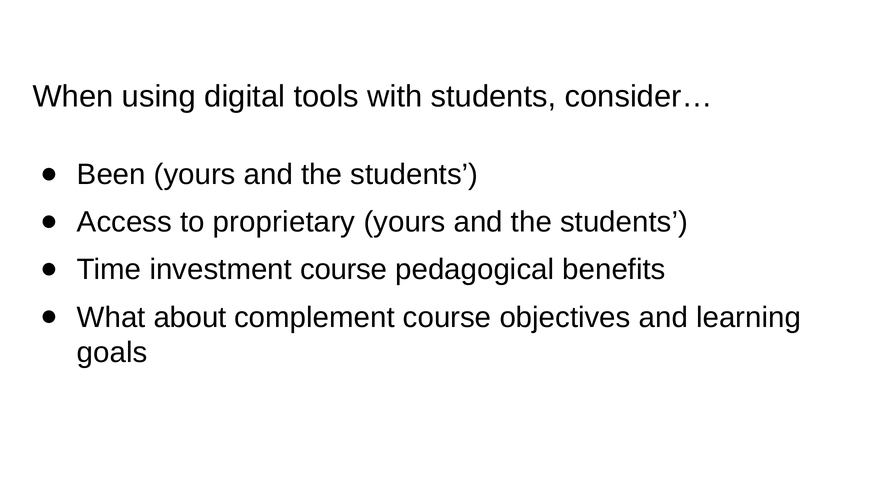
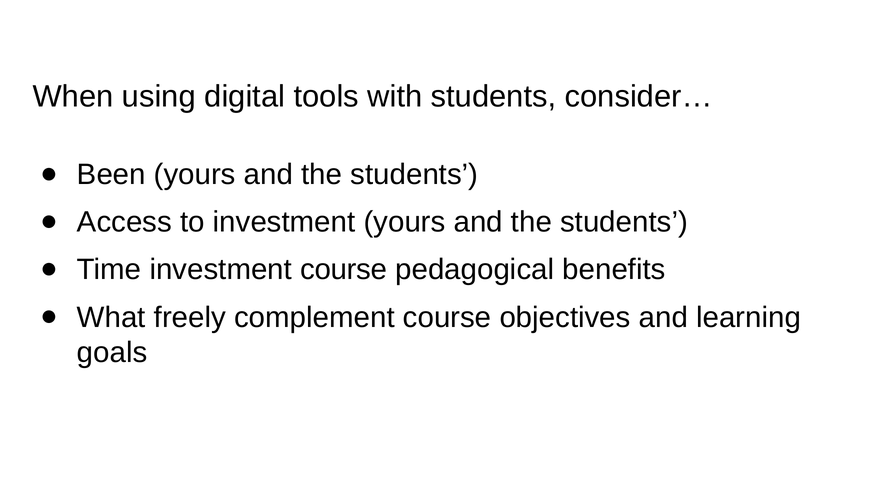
to proprietary: proprietary -> investment
about: about -> freely
